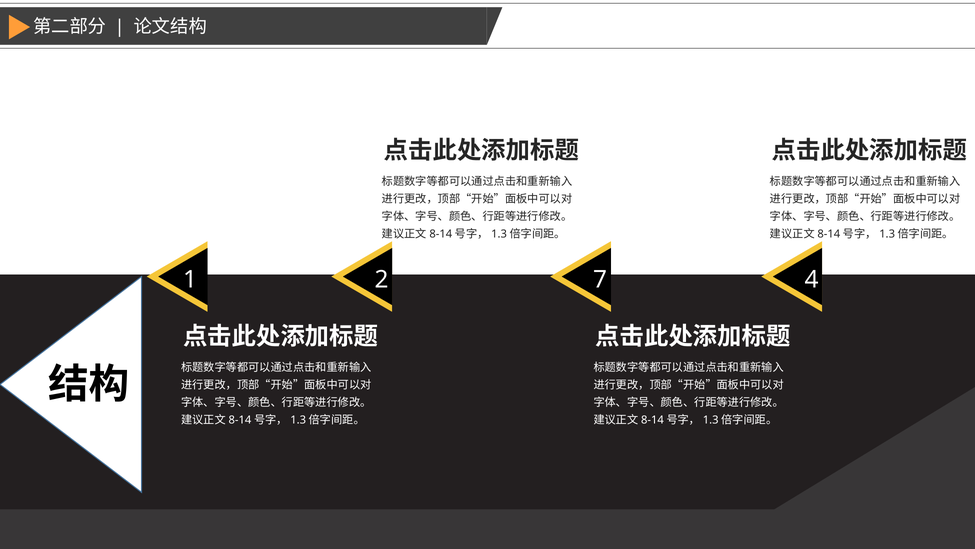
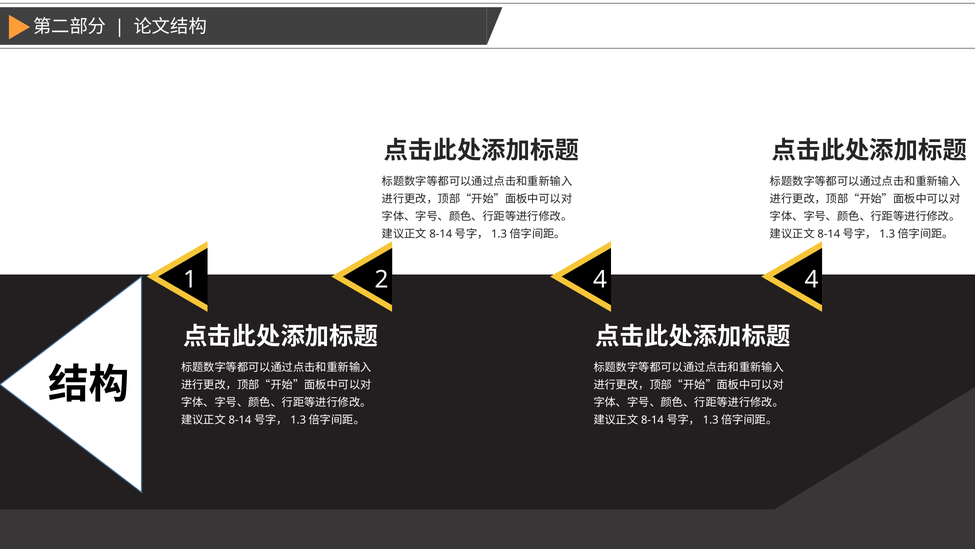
2 7: 7 -> 4
